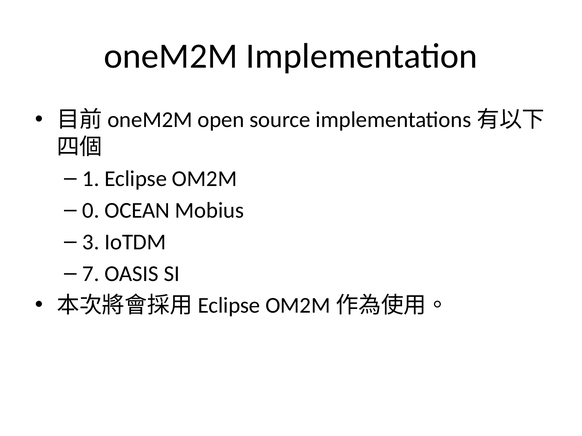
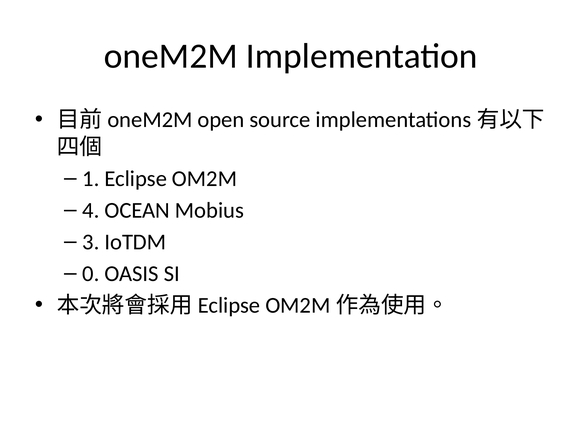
0: 0 -> 4
7: 7 -> 0
